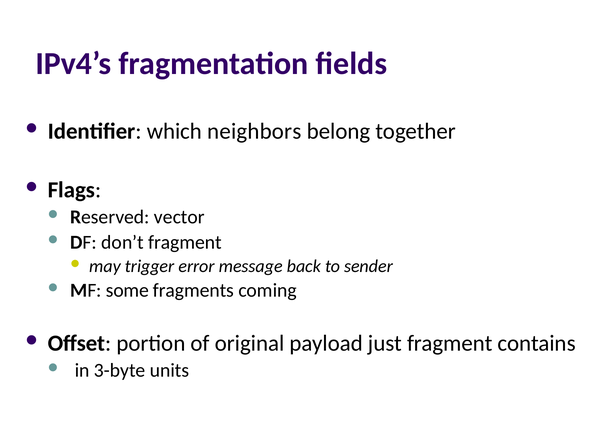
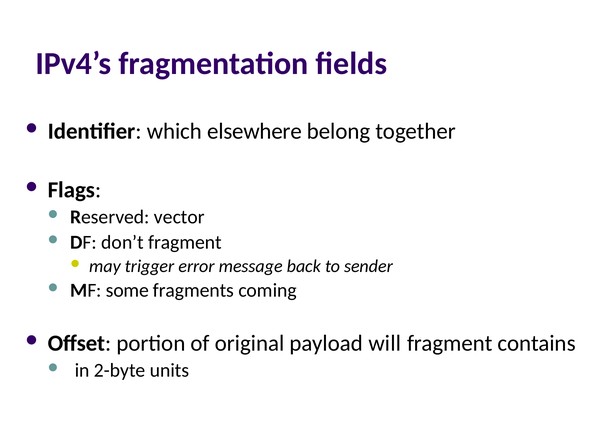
neighbors: neighbors -> elsewhere
just: just -> will
3-byte: 3-byte -> 2-byte
